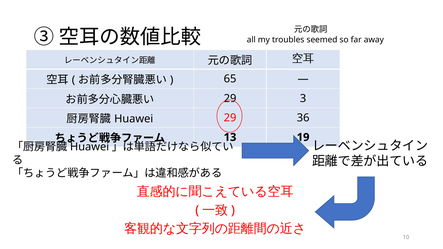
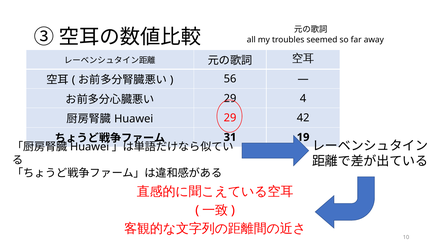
65: 65 -> 56
3: 3 -> 4
36: 36 -> 42
13: 13 -> 31
